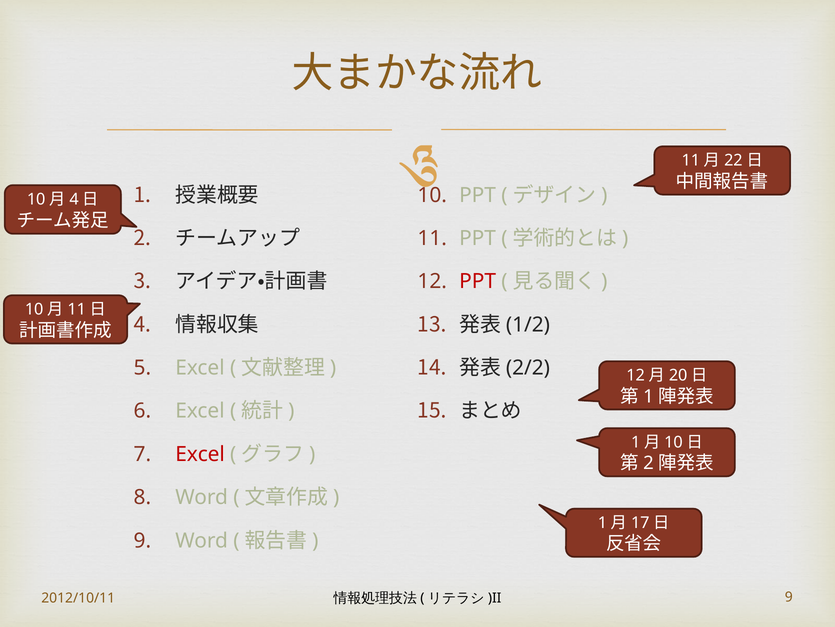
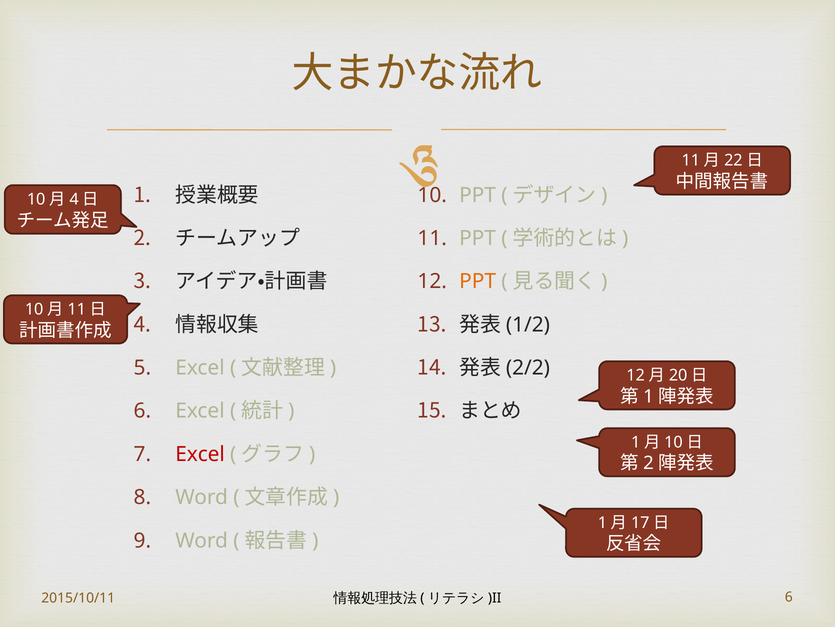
PPT at (478, 281) colour: red -> orange
2012/10/11: 2012/10/11 -> 2015/10/11
9 at (789, 597): 9 -> 6
